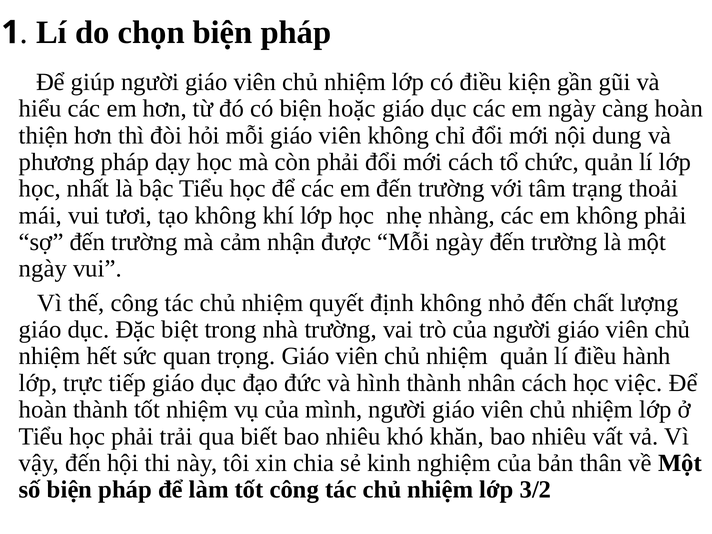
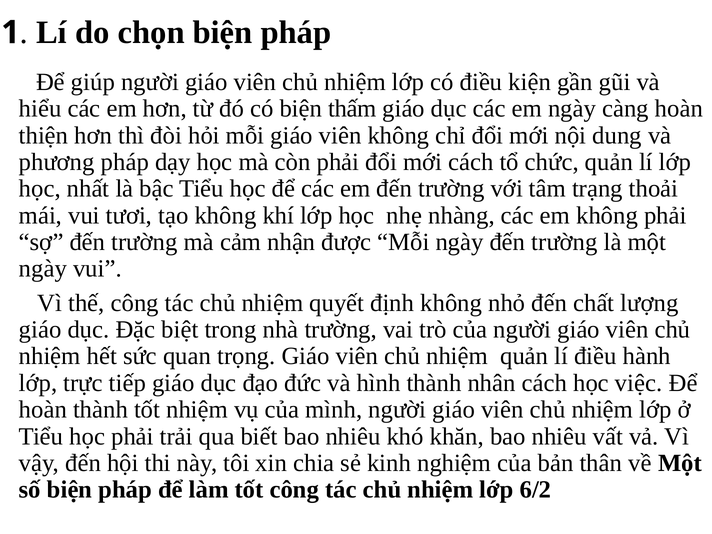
hoặc: hoặc -> thấm
3/2: 3/2 -> 6/2
